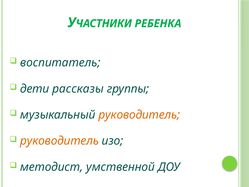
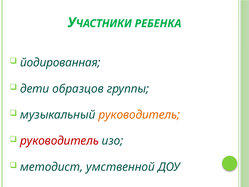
воспитатель: воспитатель -> йодированная
рассказы: рассказы -> образцов
руководитель at (59, 141) colour: orange -> red
